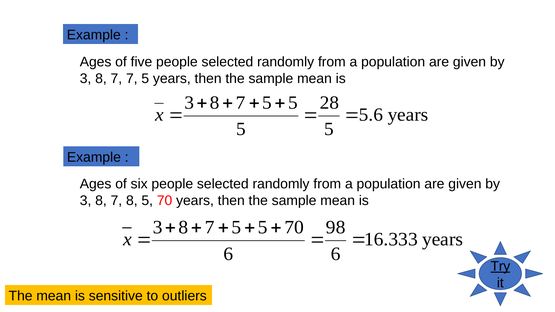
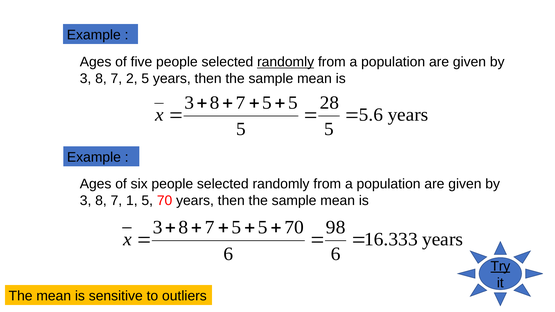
randomly at (286, 62) underline: none -> present
7 7: 7 -> 2
8 7 8: 8 -> 1
